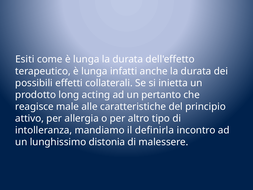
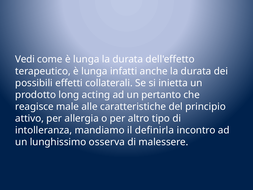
Esiti: Esiti -> Vedi
distonia: distonia -> osserva
